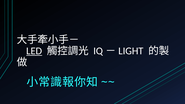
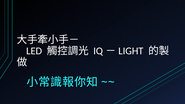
LED underline: present -> none
